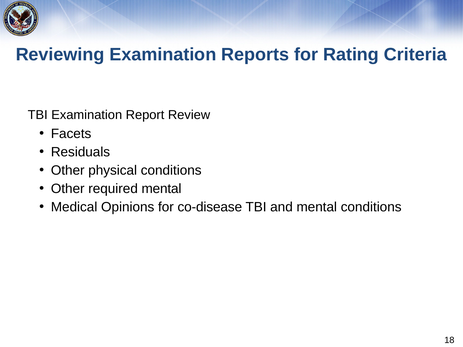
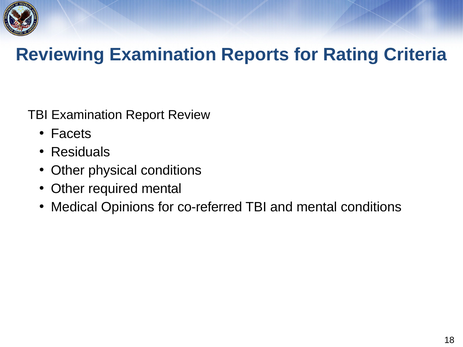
co-disease: co-disease -> co-referred
